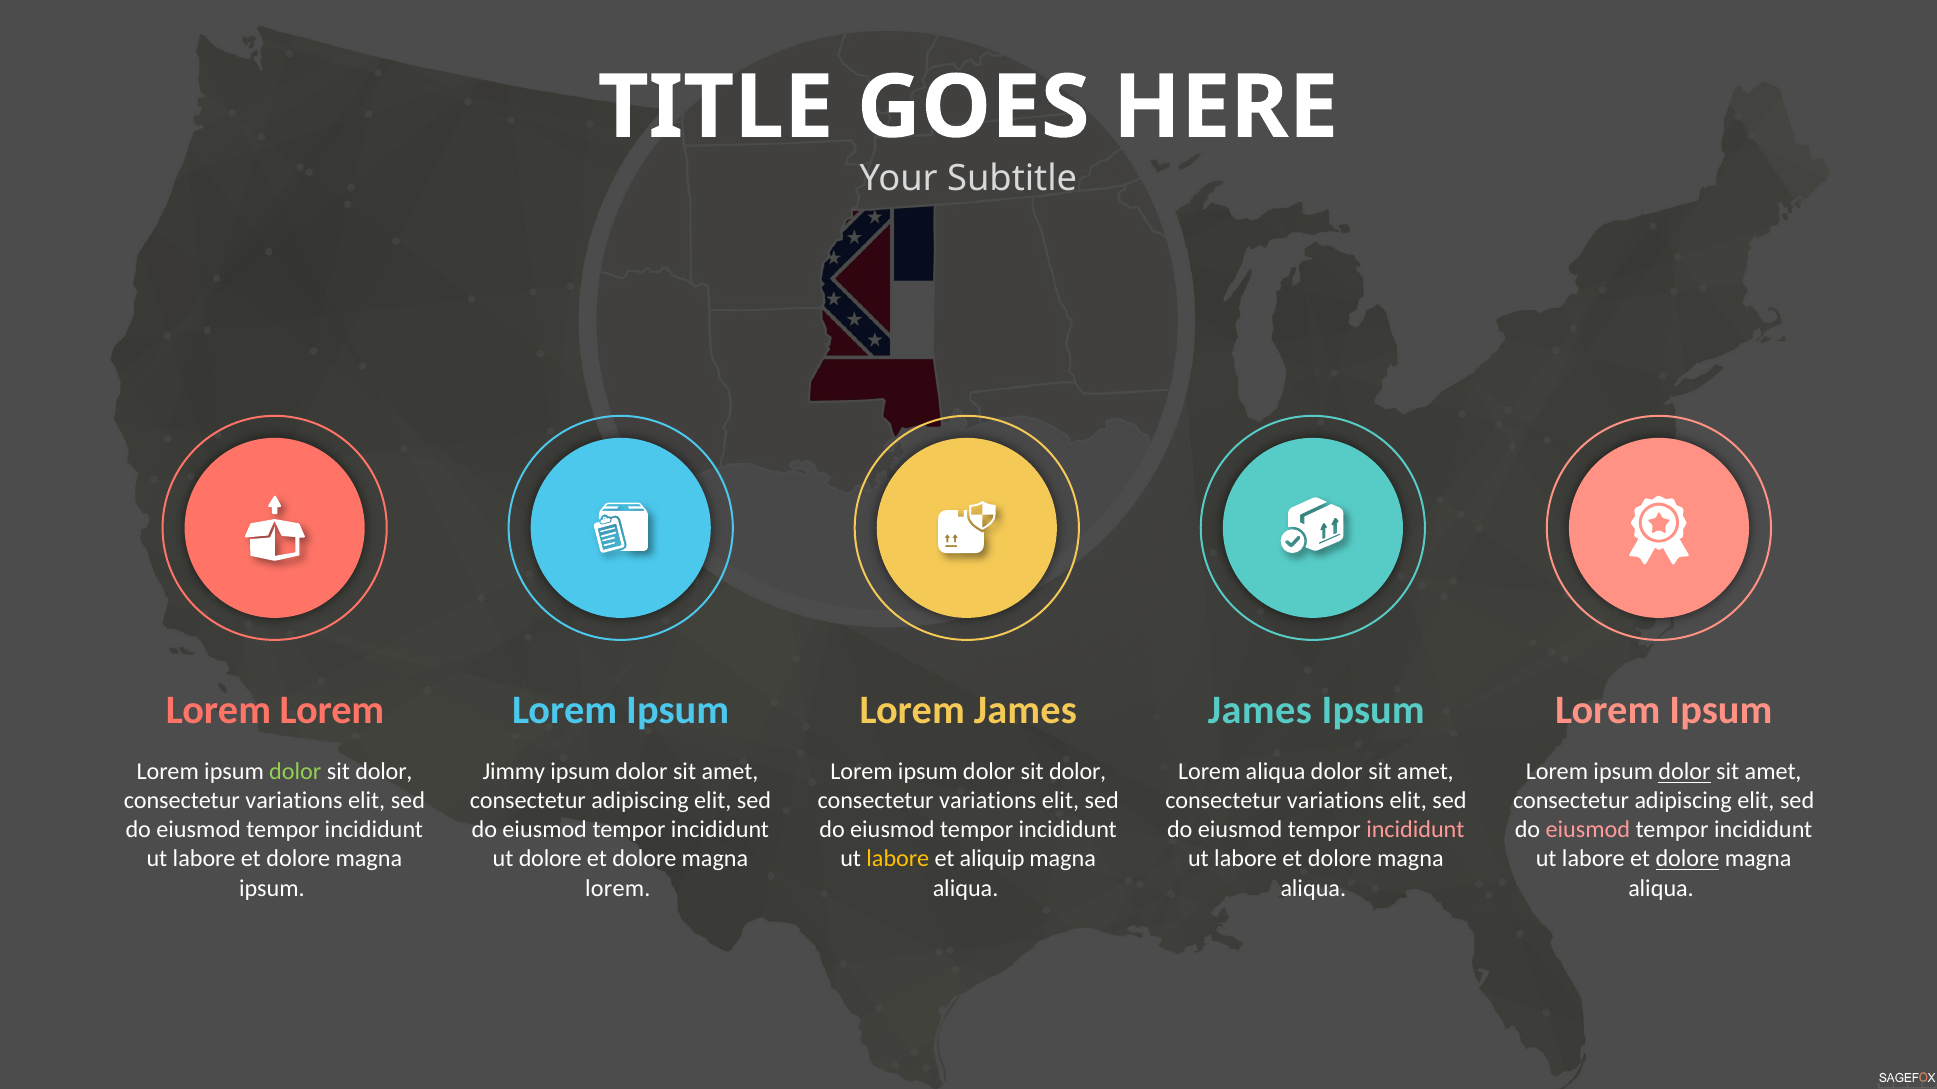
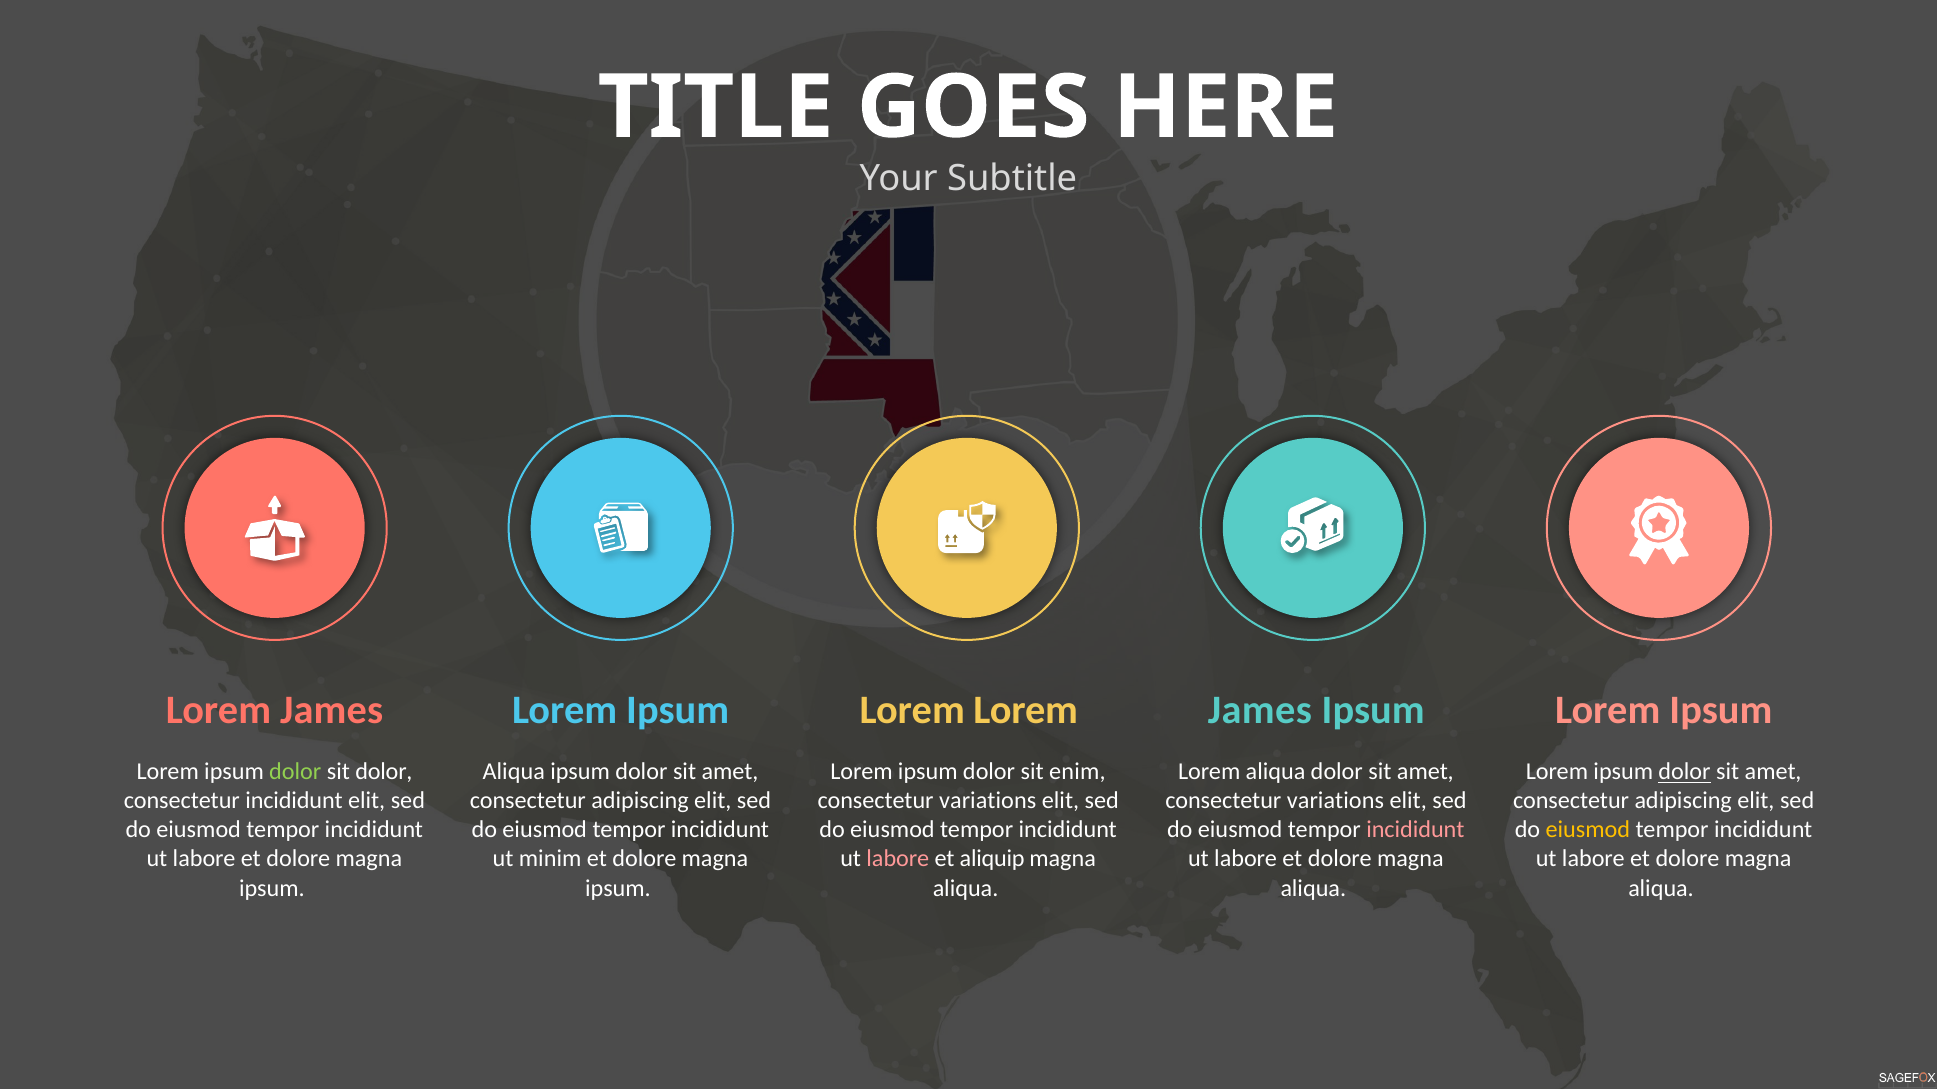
Lorem at (332, 710): Lorem -> James
James at (1025, 710): James -> Lorem
Jimmy at (514, 772): Jimmy -> Aliqua
dolor at (1078, 772): dolor -> enim
variations at (294, 801): variations -> incididunt
eiusmod at (1588, 830) colour: pink -> yellow
ut dolore: dolore -> minim
labore at (898, 859) colour: yellow -> pink
dolore at (1687, 859) underline: present -> none
lorem at (618, 888): lorem -> ipsum
